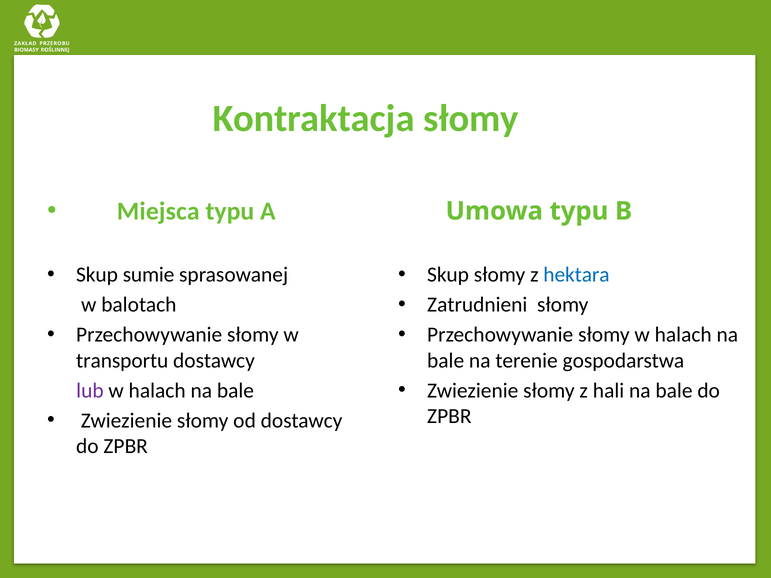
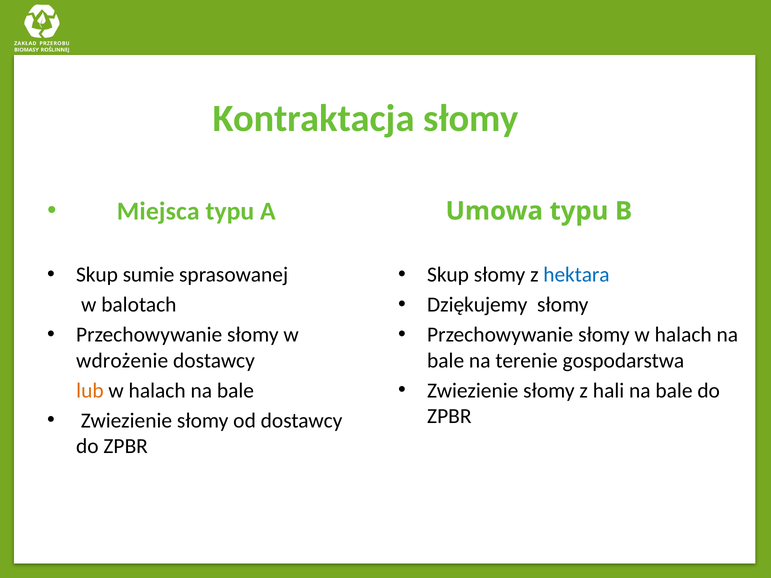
Zatrudnieni: Zatrudnieni -> Dziękujemy
transportu: transportu -> wdrożenie
lub colour: purple -> orange
